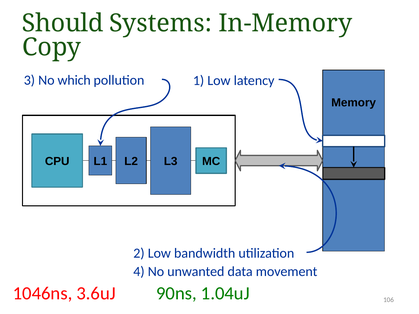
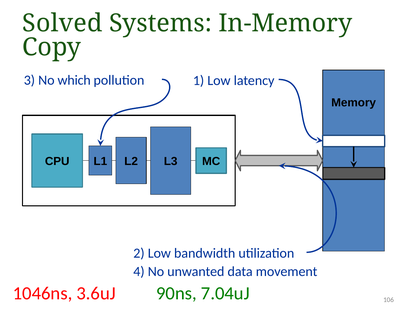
Should: Should -> Solved
1.04uJ: 1.04uJ -> 7.04uJ
